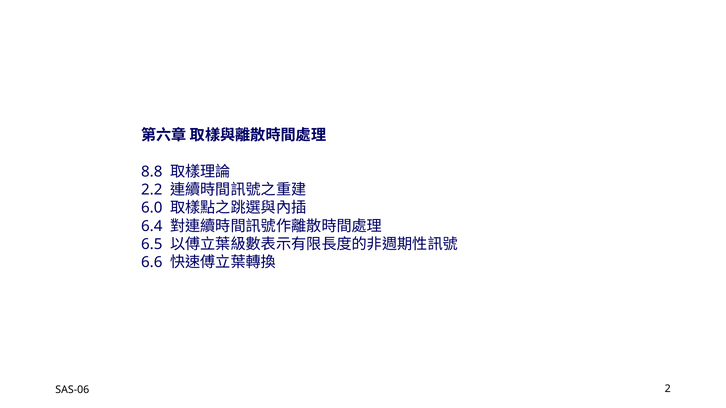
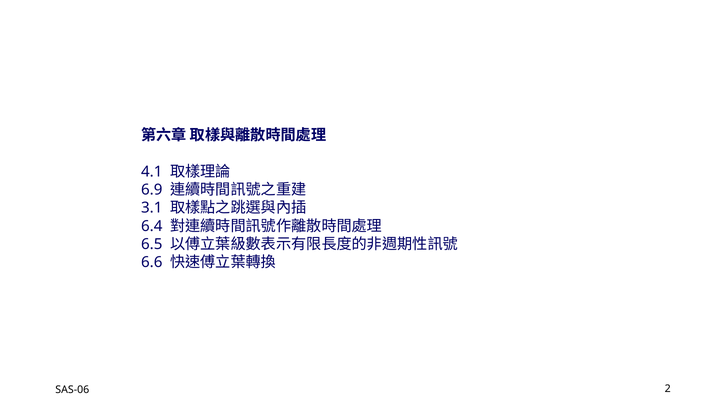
8.8: 8.8 -> 4.1
2.2: 2.2 -> 6.9
6.0: 6.0 -> 3.1
